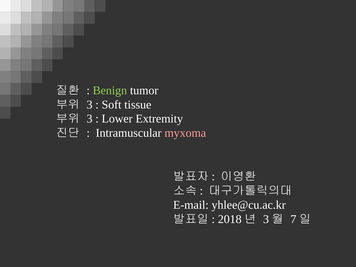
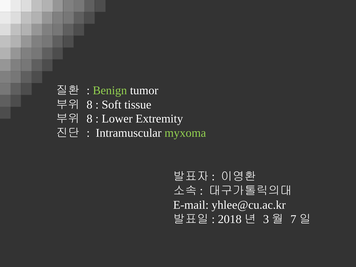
3 at (90, 105): 3 -> 8
3 at (90, 119): 3 -> 8
myxoma colour: pink -> light green
